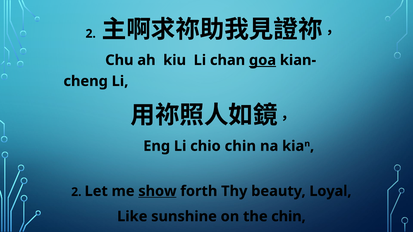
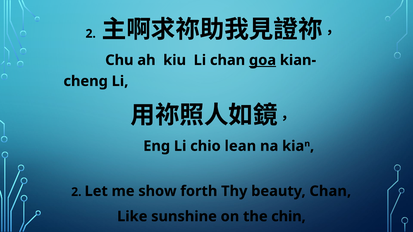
chio chin: chin -> lean
show underline: present -> none
beauty Loyal: Loyal -> Chan
